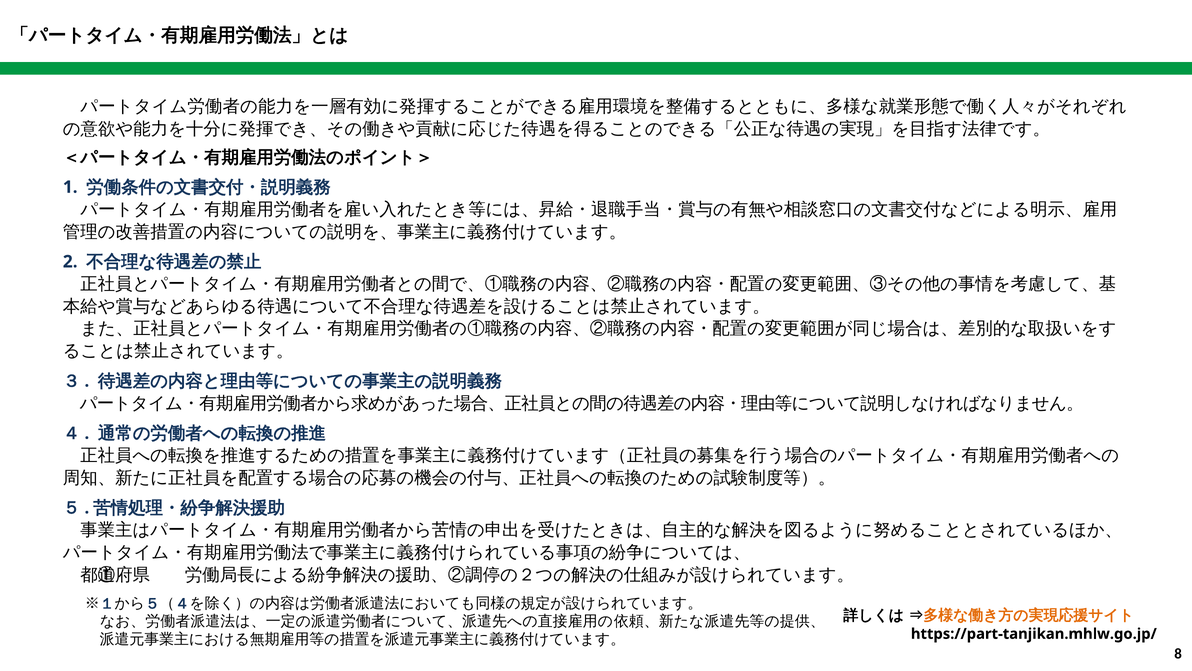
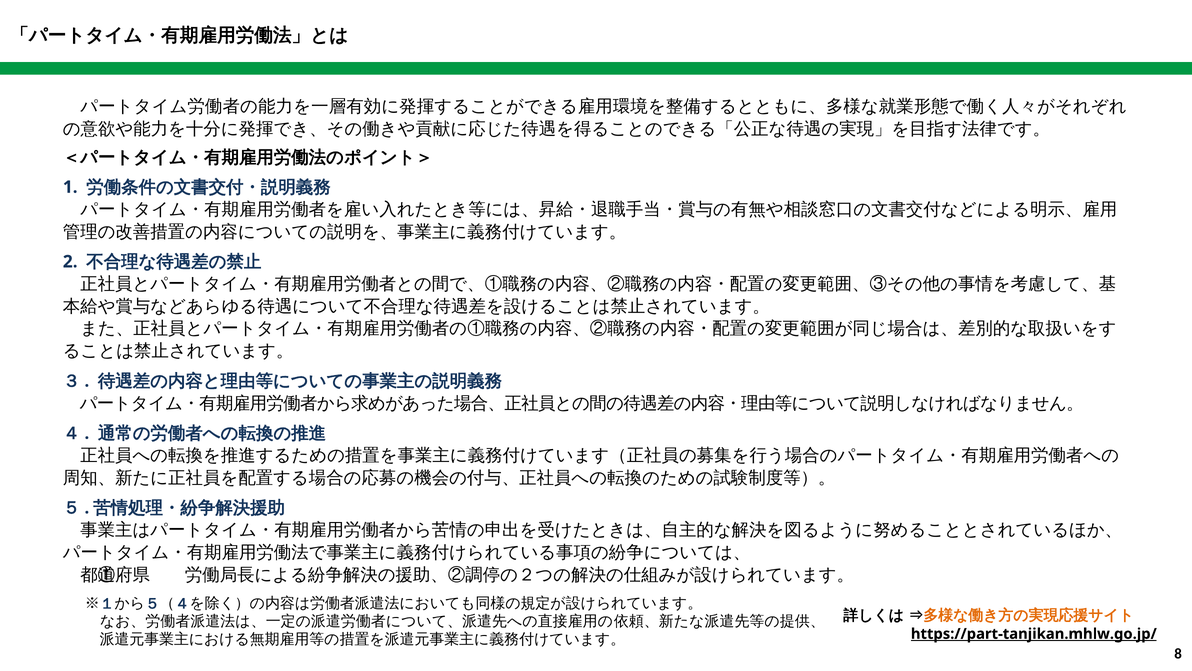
https://part-tanjikan.mhlw.go.jp/ underline: none -> present
